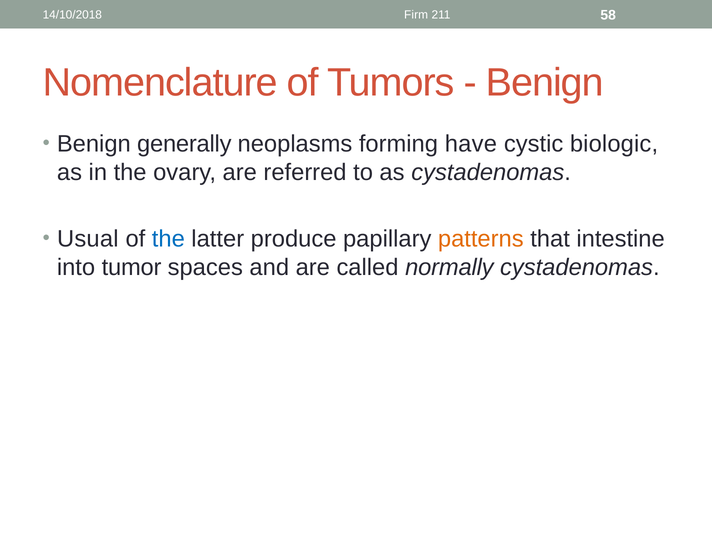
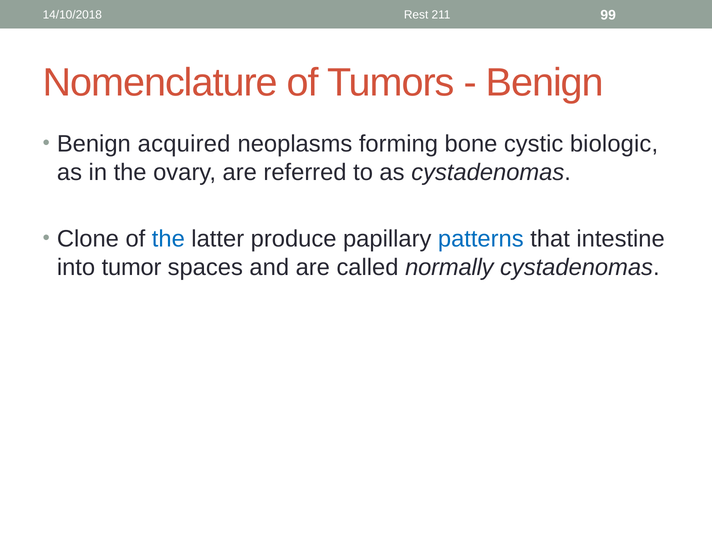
Firm: Firm -> Rest
58: 58 -> 99
generally: generally -> acquired
have: have -> bone
Usual: Usual -> Clone
patterns colour: orange -> blue
